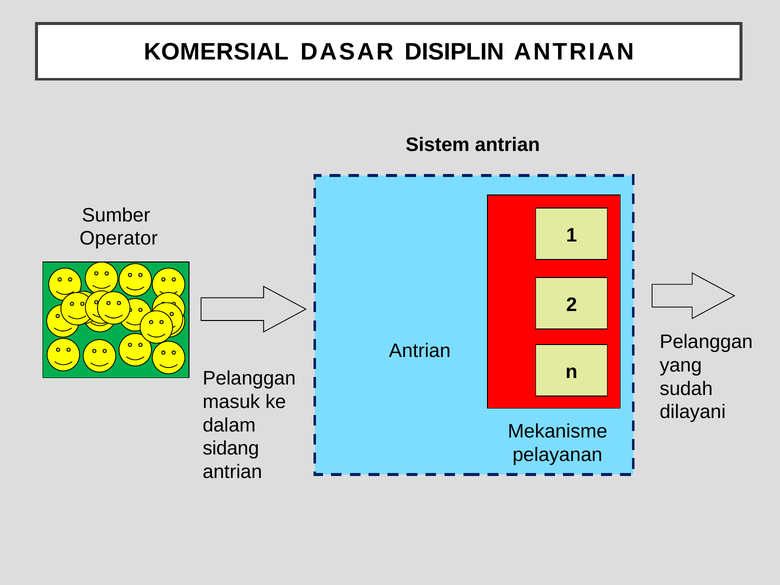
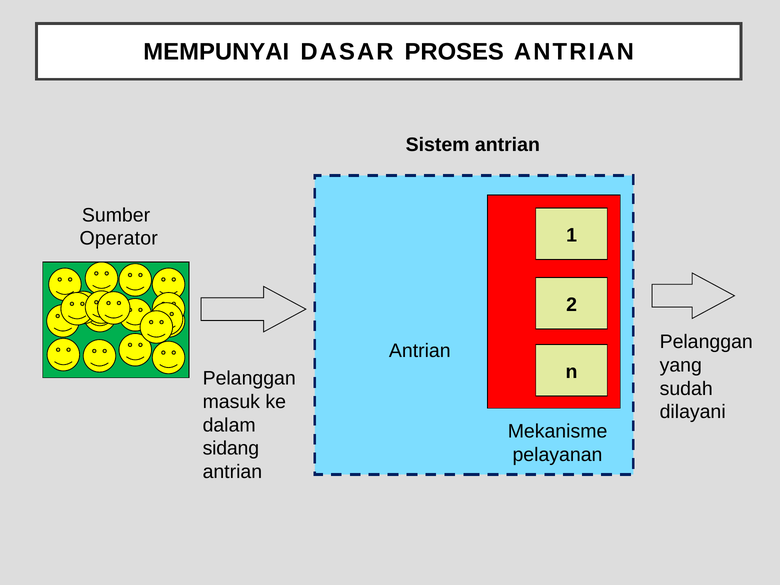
KOMERSIAL: KOMERSIAL -> MEMPUNYAI
DISIPLIN: DISIPLIN -> PROSES
